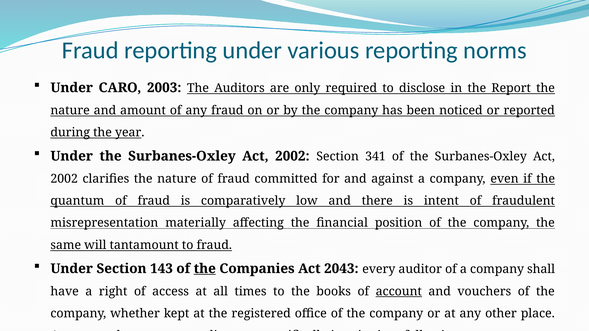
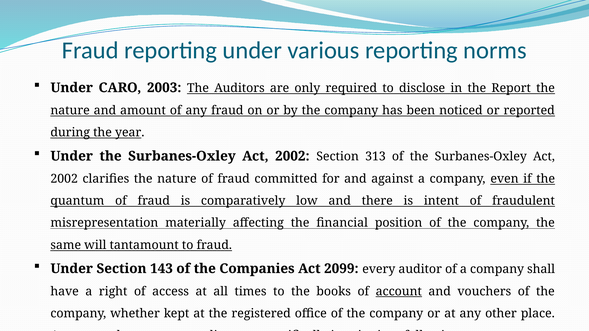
341: 341 -> 313
the at (205, 269) underline: present -> none
2043: 2043 -> 2099
